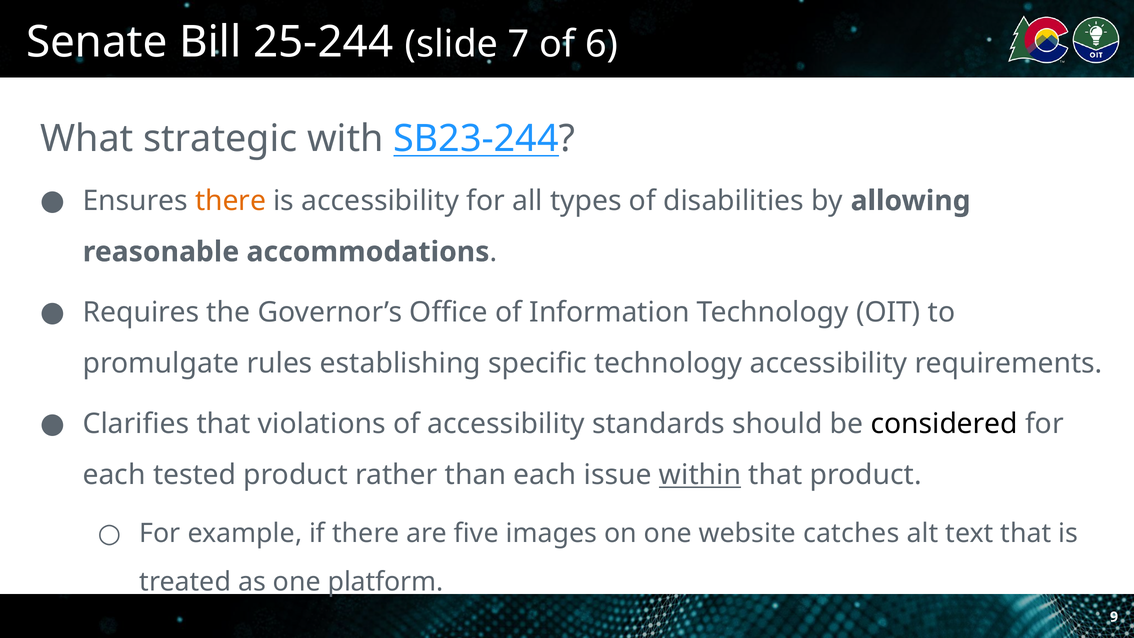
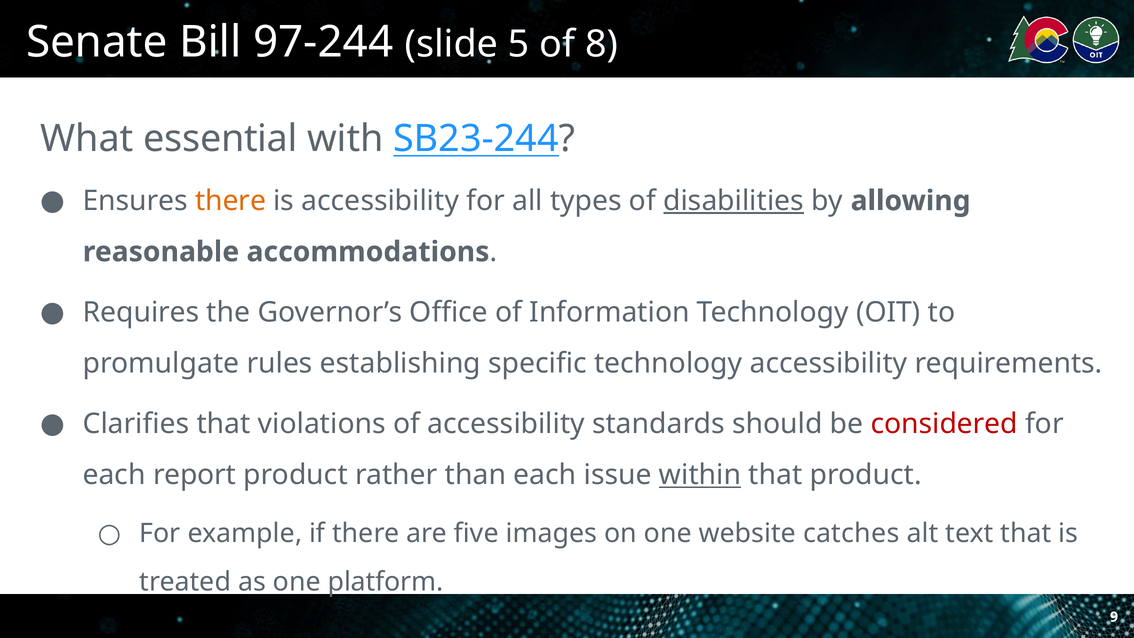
25-244: 25-244 -> 97-244
7: 7 -> 5
6: 6 -> 8
strategic: strategic -> essential
disabilities underline: none -> present
considered colour: black -> red
tested: tested -> report
